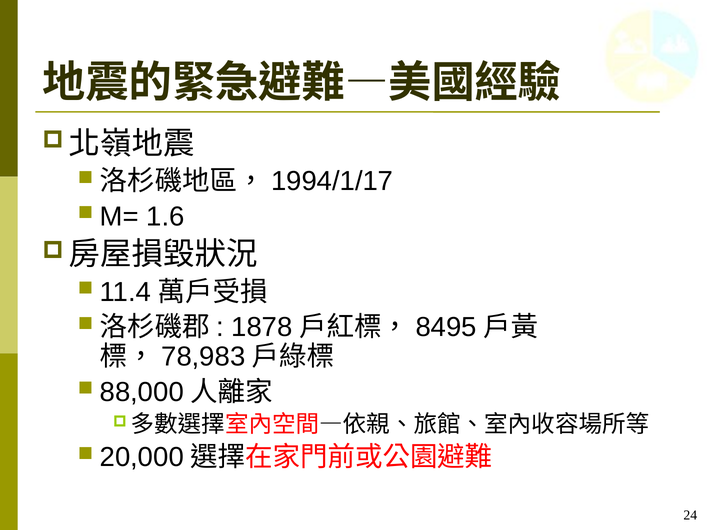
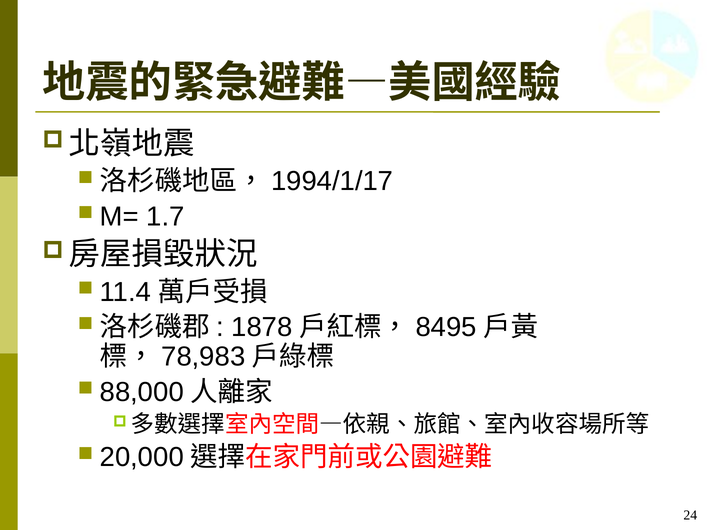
1.6: 1.6 -> 1.7
